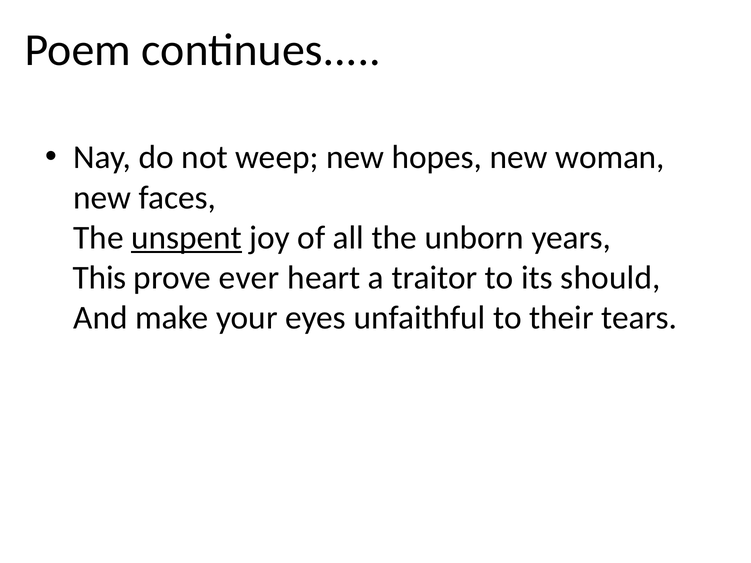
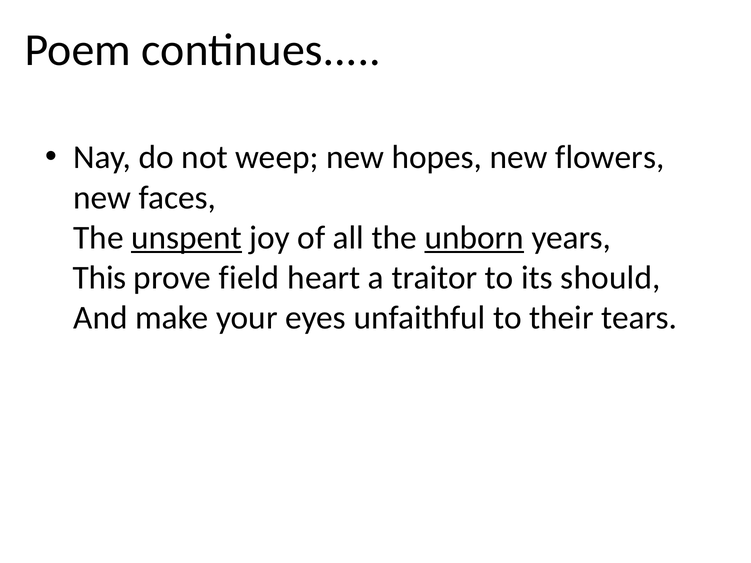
woman: woman -> flowers
unborn underline: none -> present
ever: ever -> field
